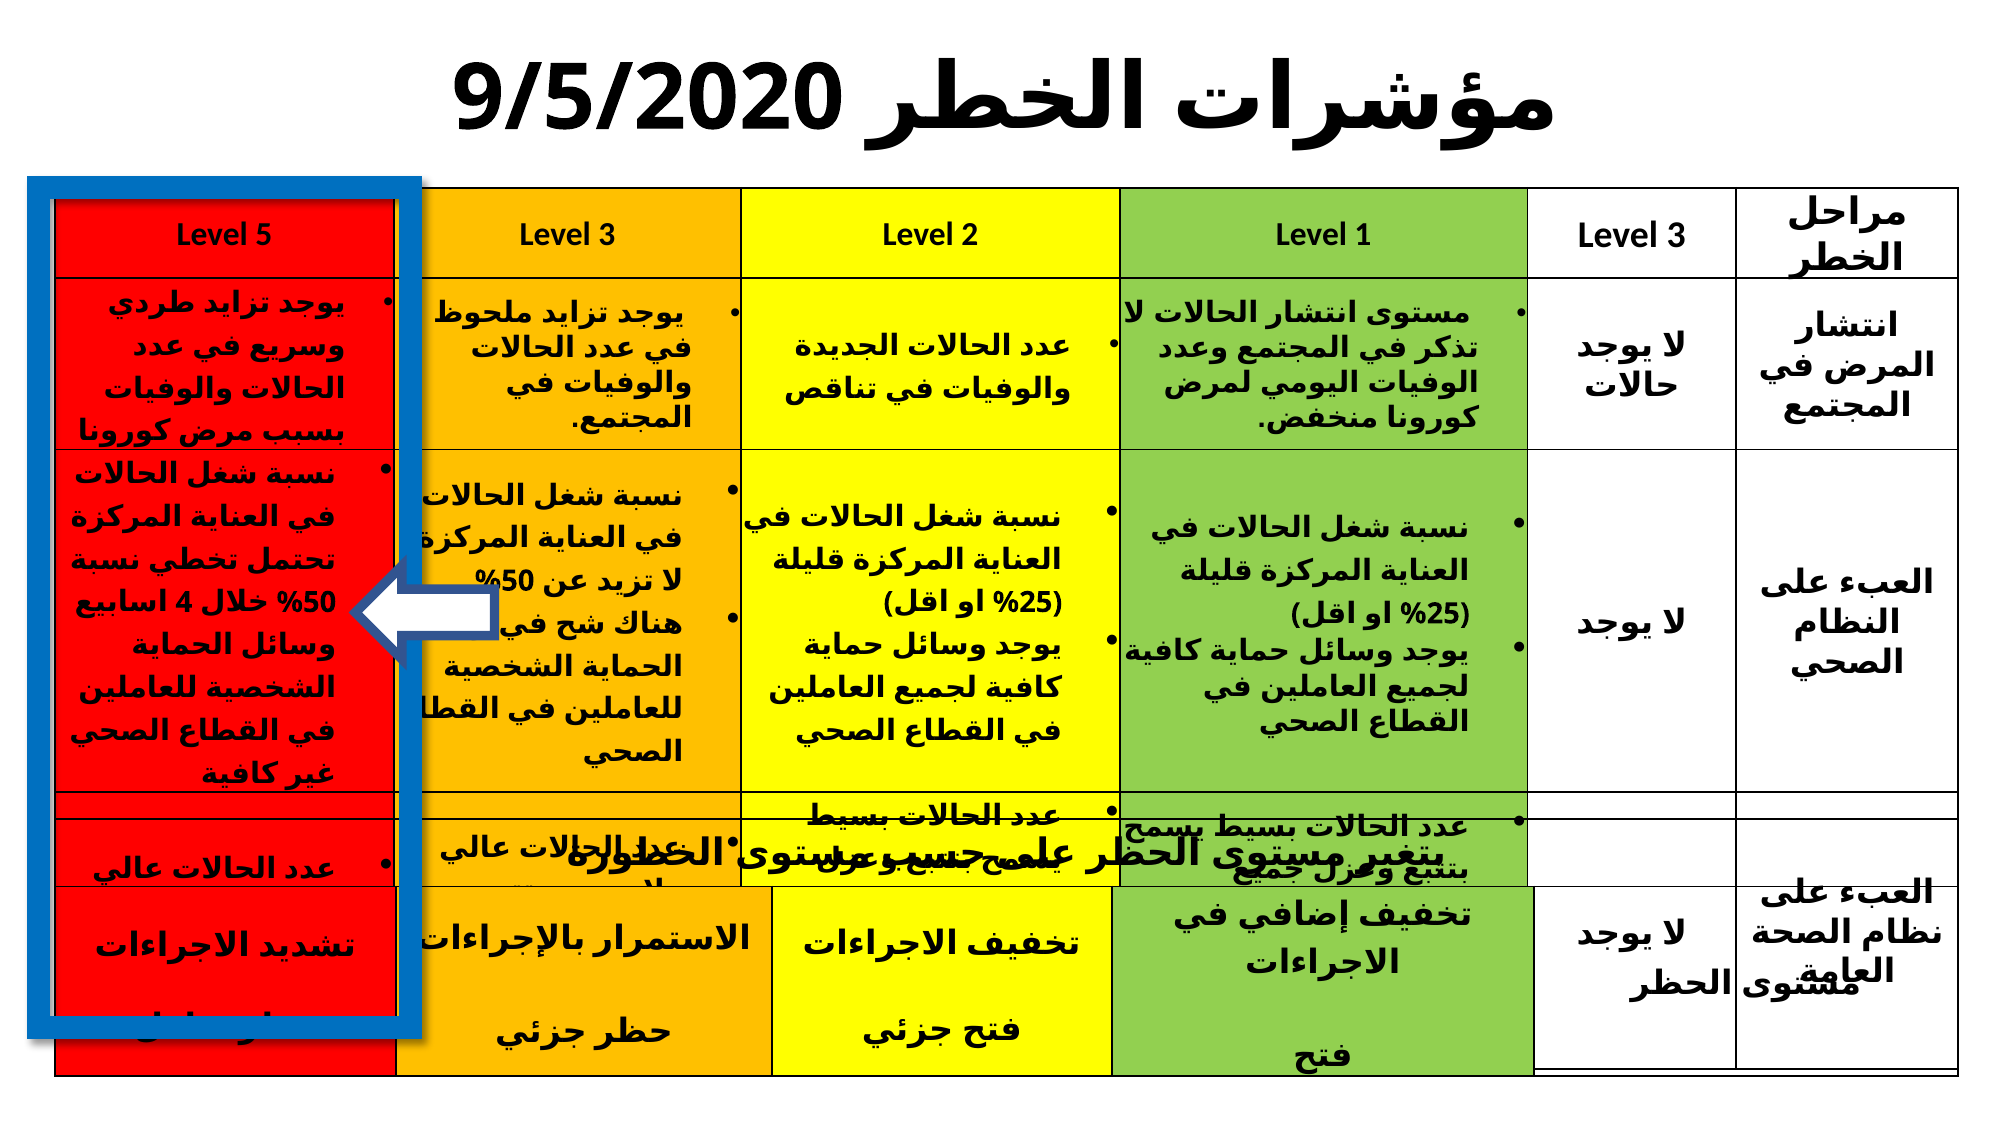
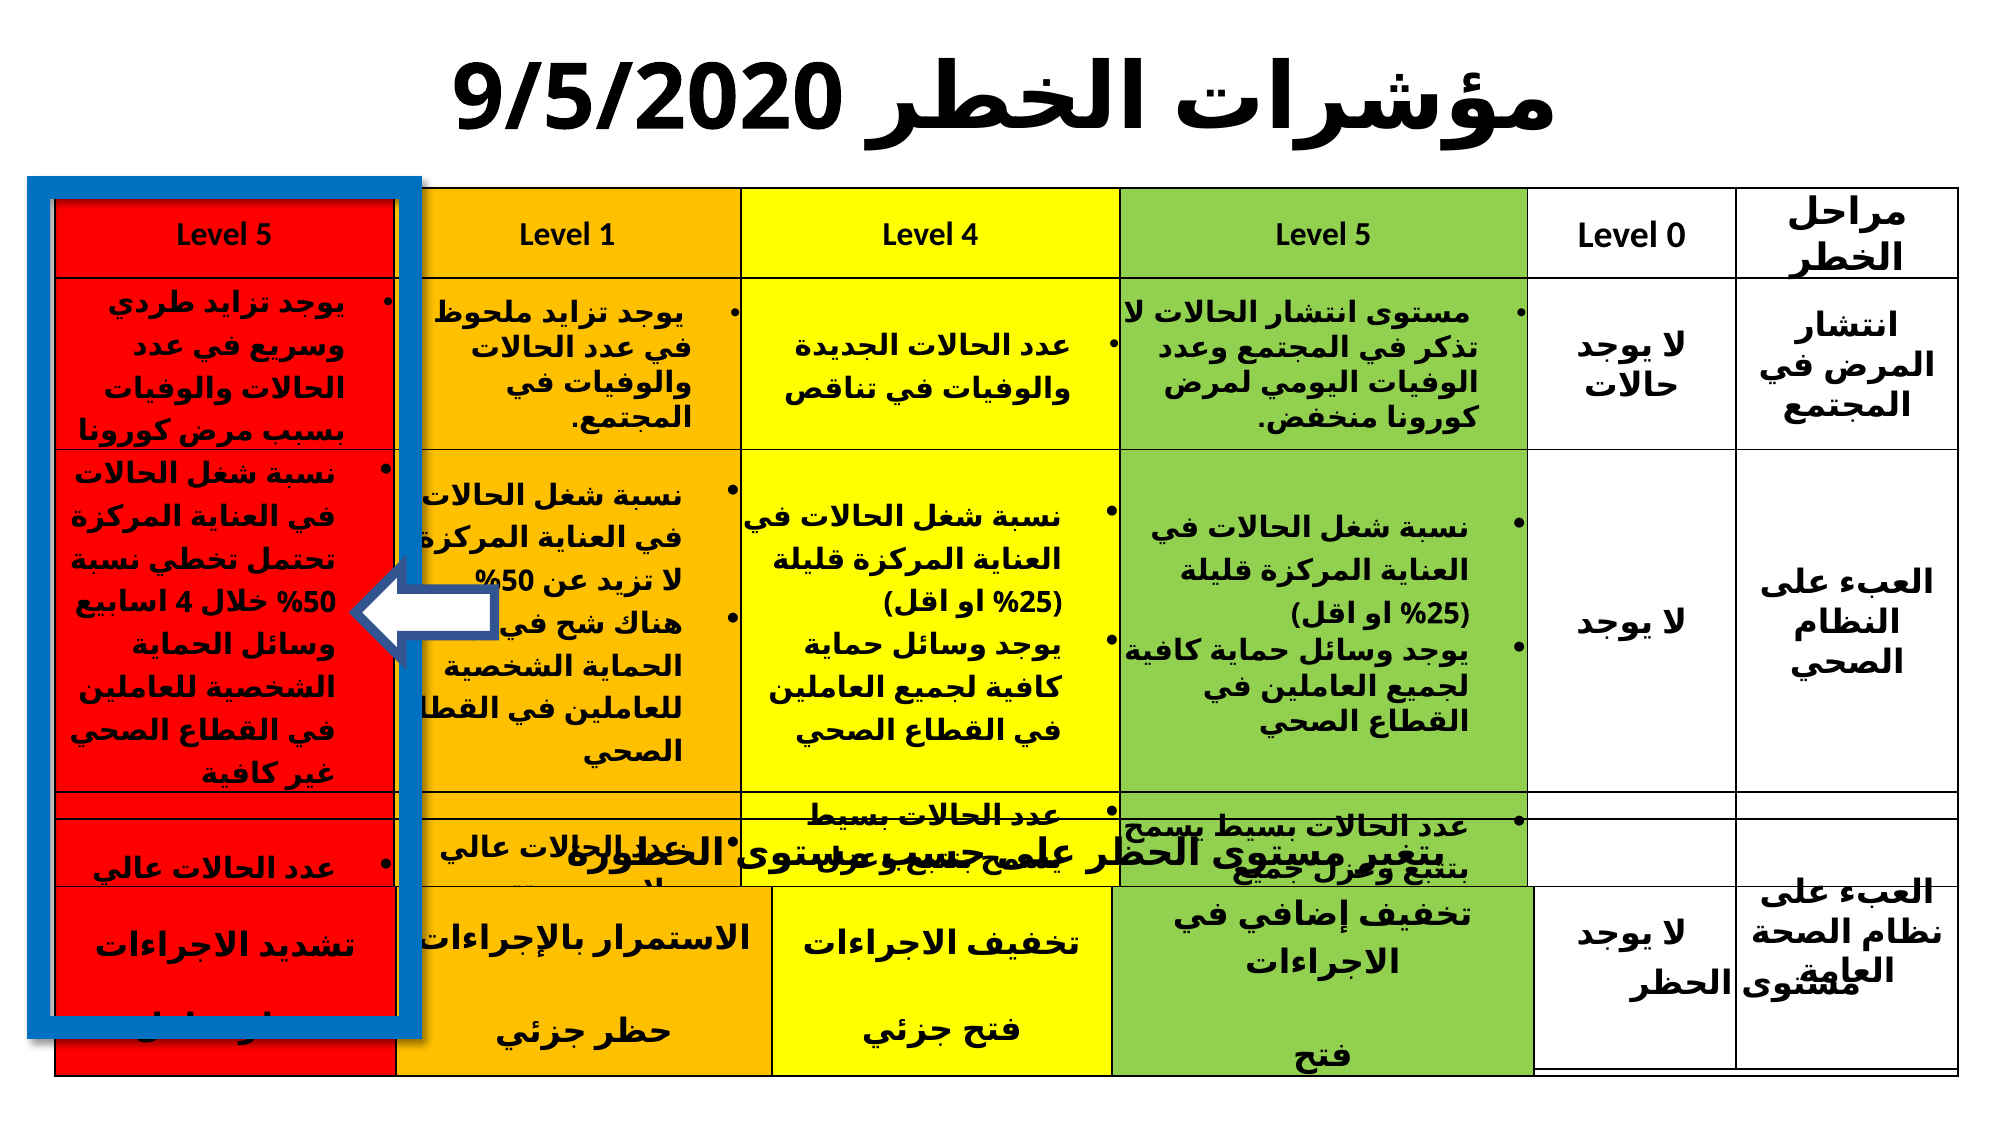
3 at (607, 235): 3 -> 1
Level 2: 2 -> 4
1 at (1363, 235): 1 -> 5
3 at (1676, 235): 3 -> 0
